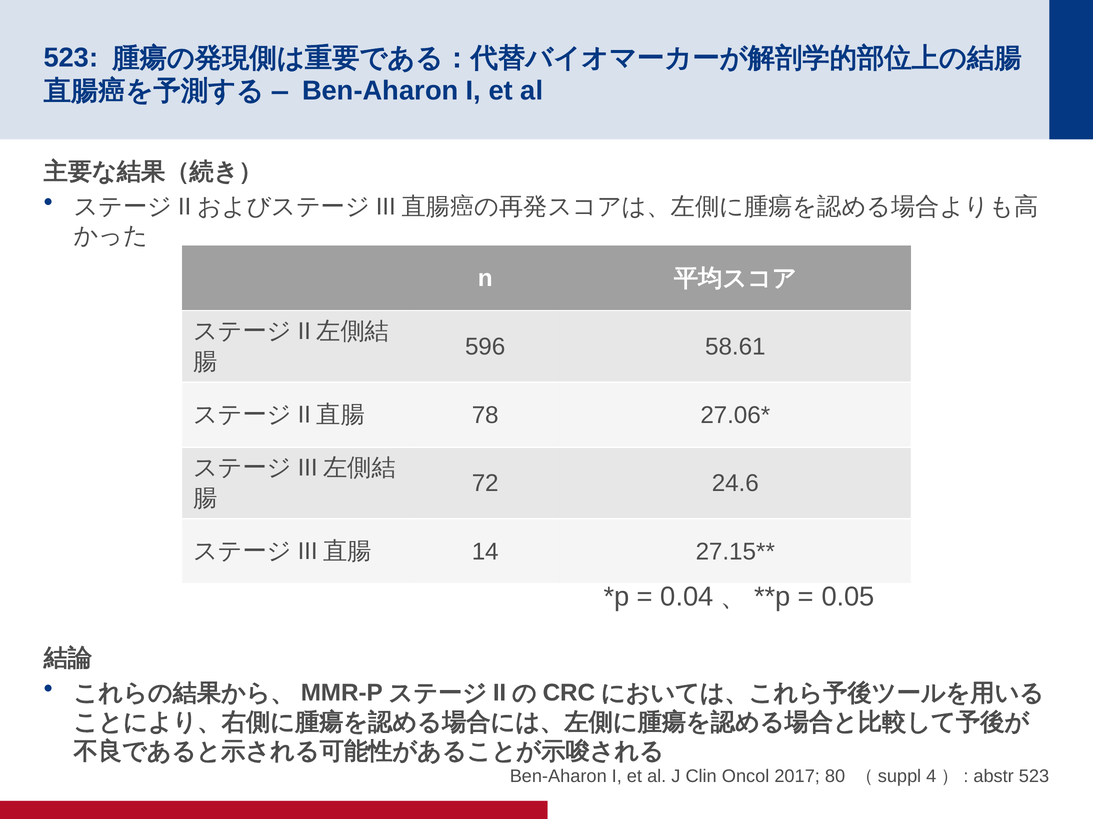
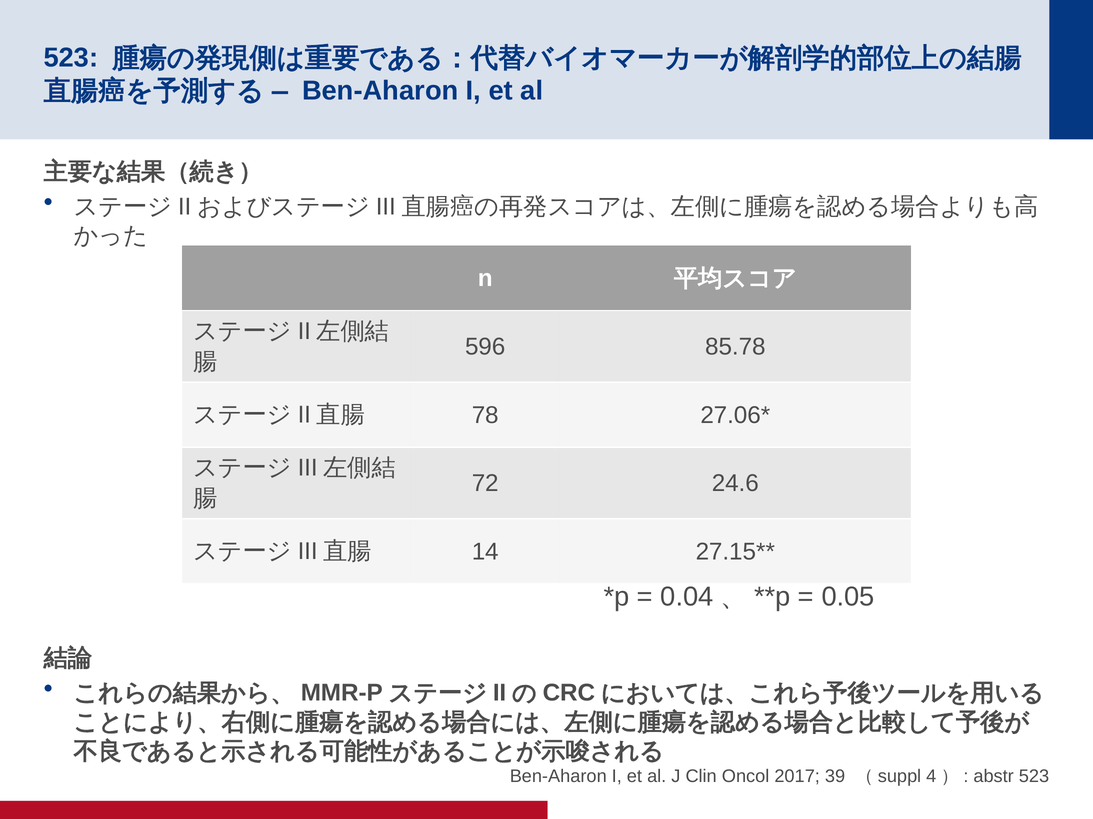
58.61: 58.61 -> 85.78
80: 80 -> 39
